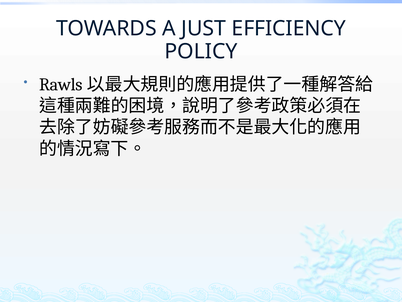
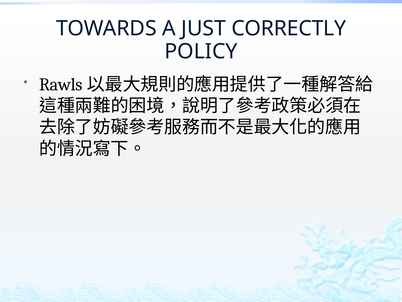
EFFICIENCY: EFFICIENCY -> CORRECTLY
